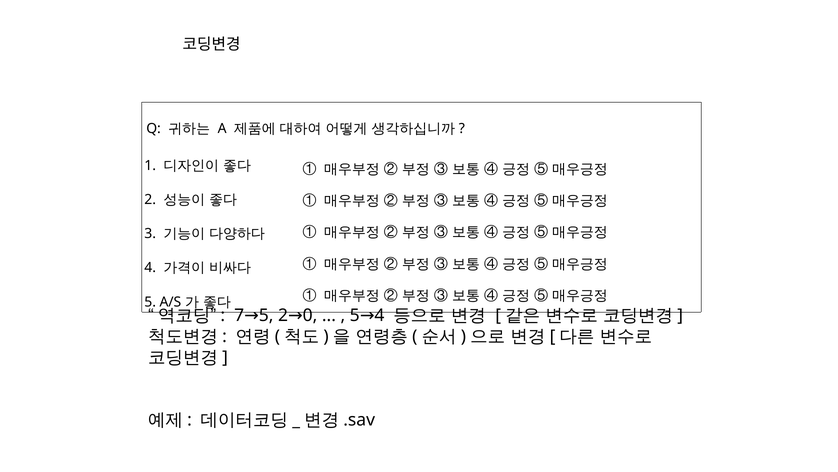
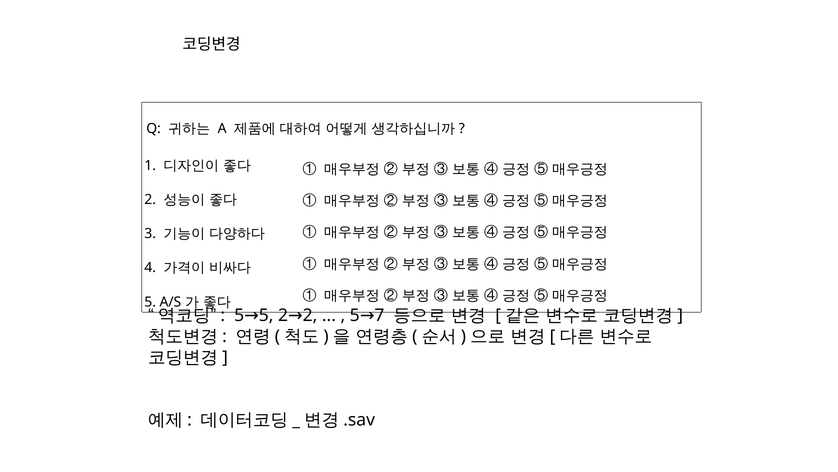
7 at (239, 315): 7 -> 5
2 0: 0 -> 2
5 4: 4 -> 7
